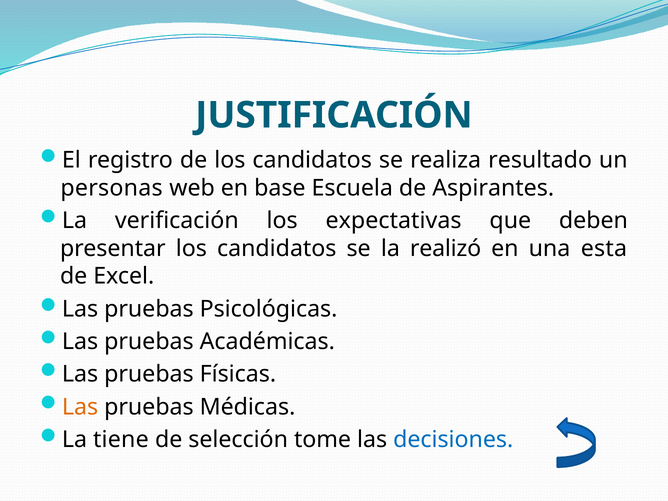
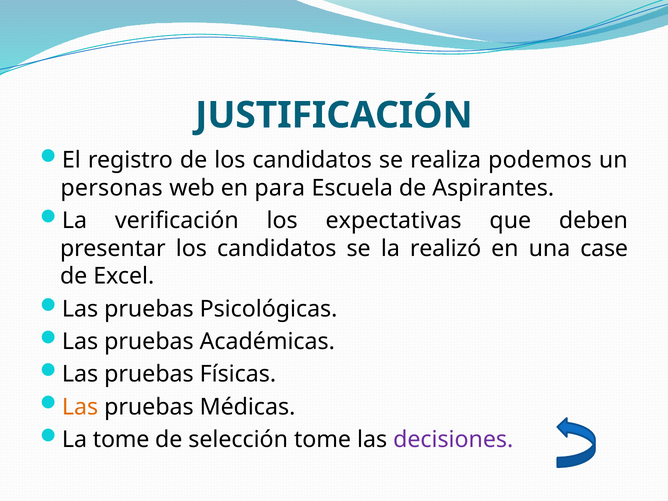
resultado: resultado -> podemos
base: base -> para
esta: esta -> case
La tiene: tiene -> tome
decisiones colour: blue -> purple
